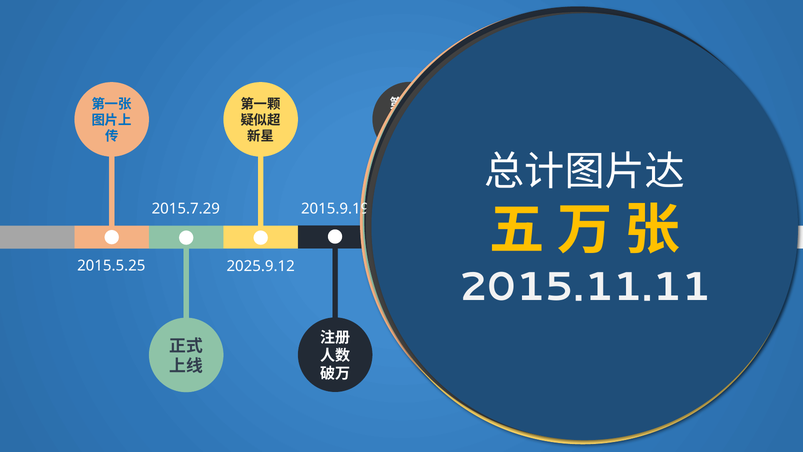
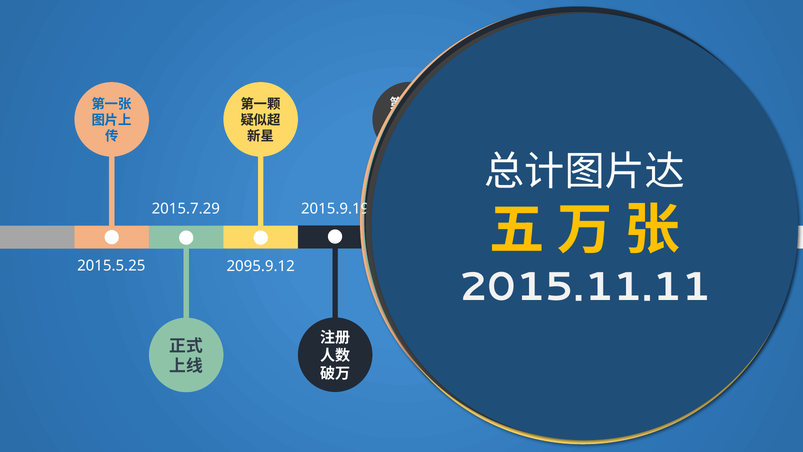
2025.9.12: 2025.9.12 -> 2095.9.12
